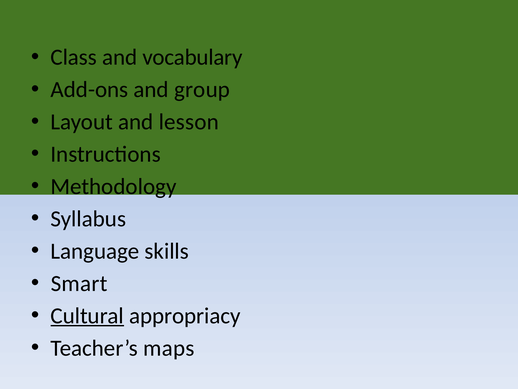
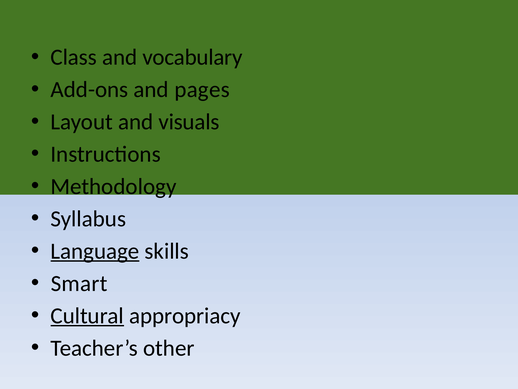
group: group -> pages
lesson: lesson -> visuals
Language underline: none -> present
maps: maps -> other
